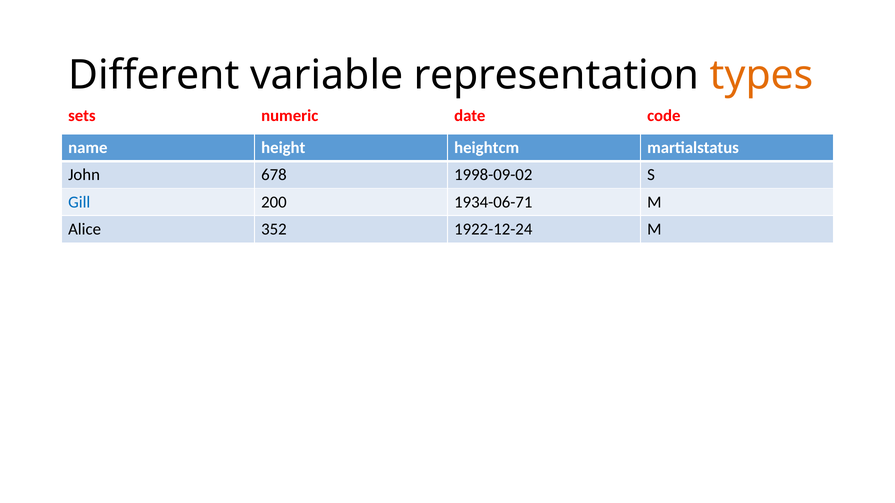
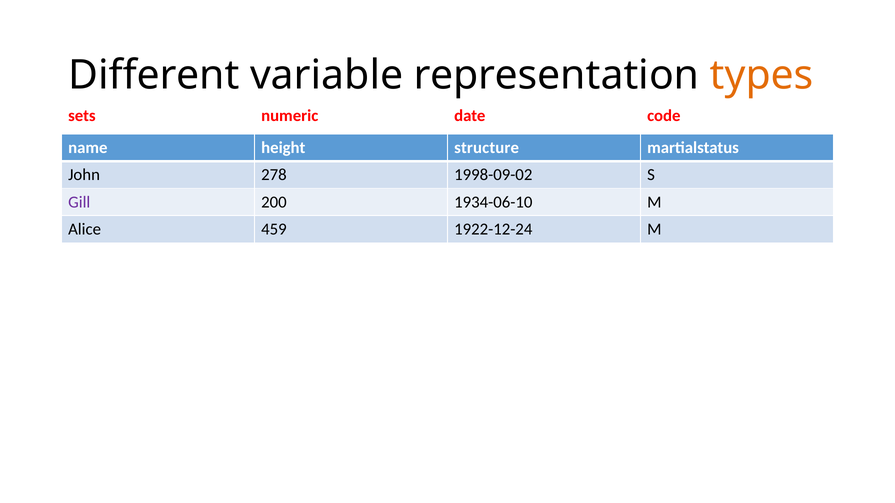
heightcm: heightcm -> structure
678: 678 -> 278
Gill colour: blue -> purple
1934-06-71: 1934-06-71 -> 1934-06-10
352: 352 -> 459
